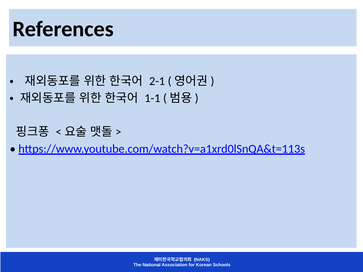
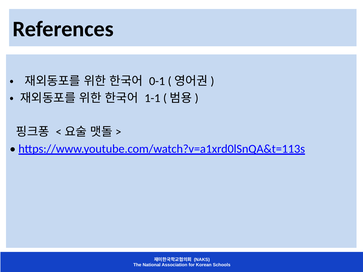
2-1: 2-1 -> 0-1
